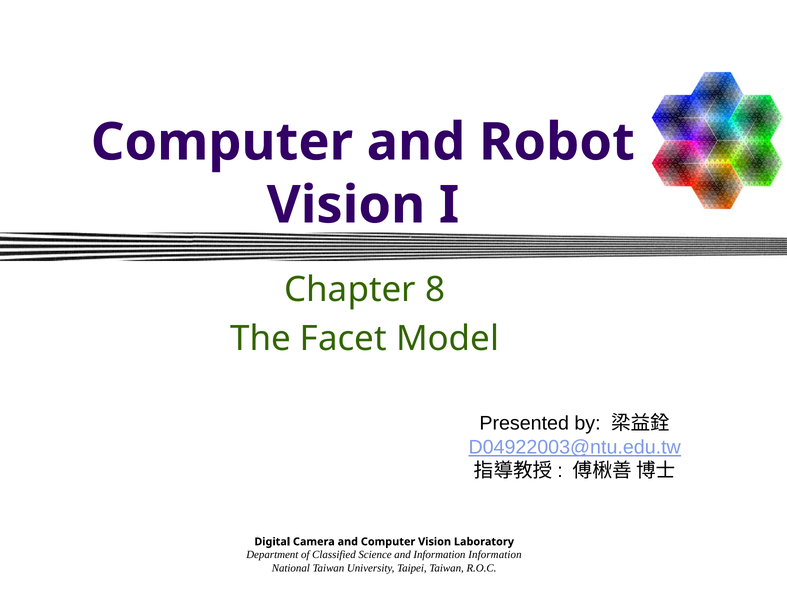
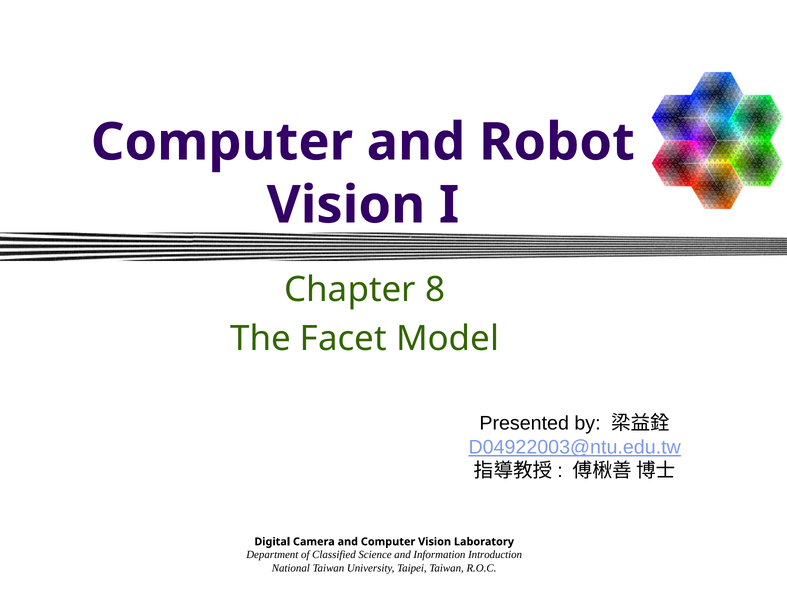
Information Information: Information -> Introduction
